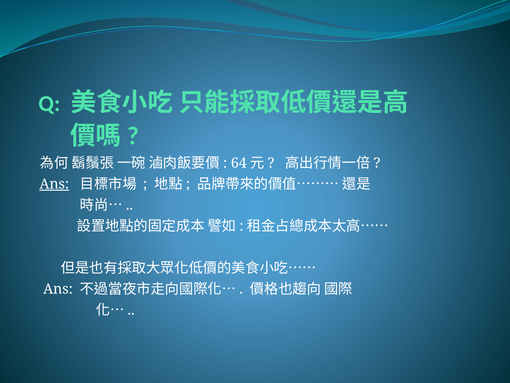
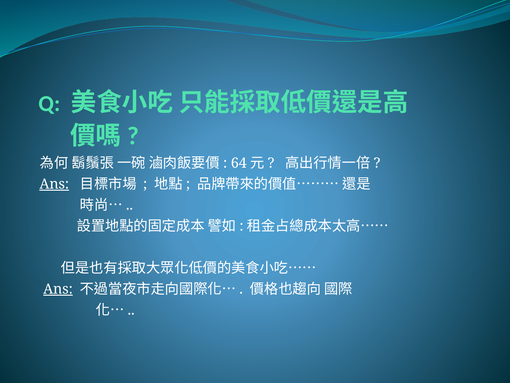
Ans at (58, 289) underline: none -> present
